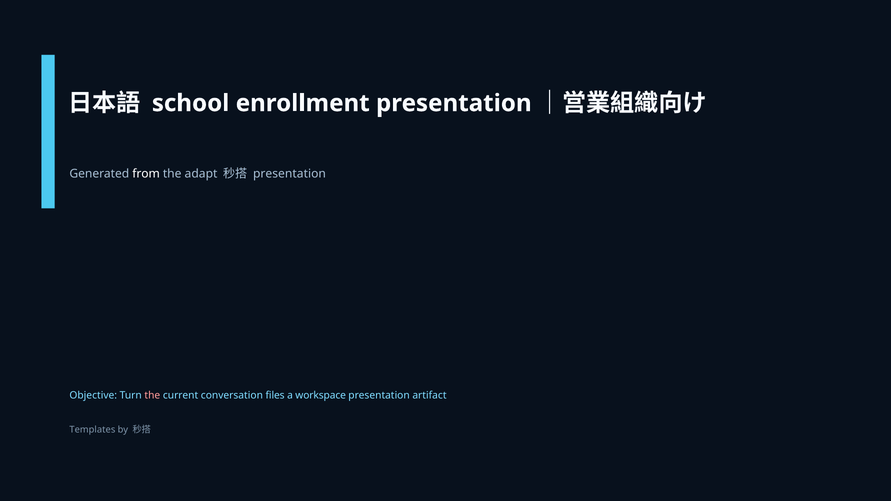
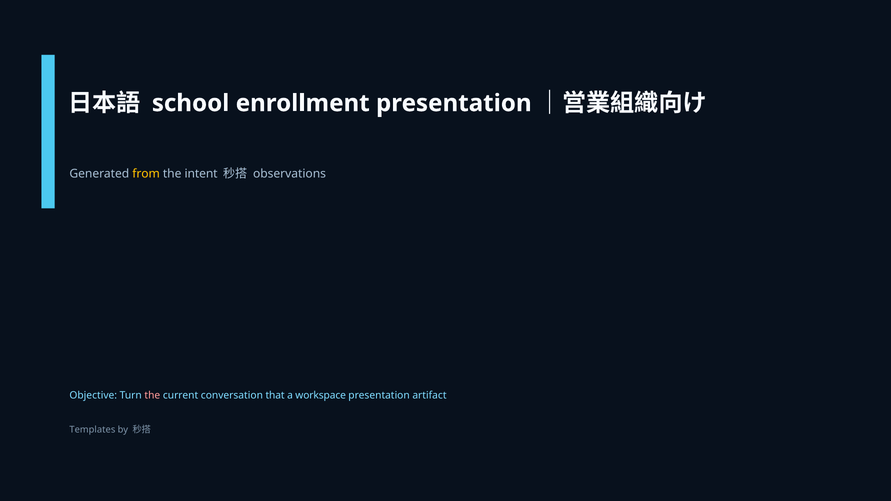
from colour: white -> yellow
adapt: adapt -> intent
presentation at (289, 174): presentation -> observations
files: files -> that
